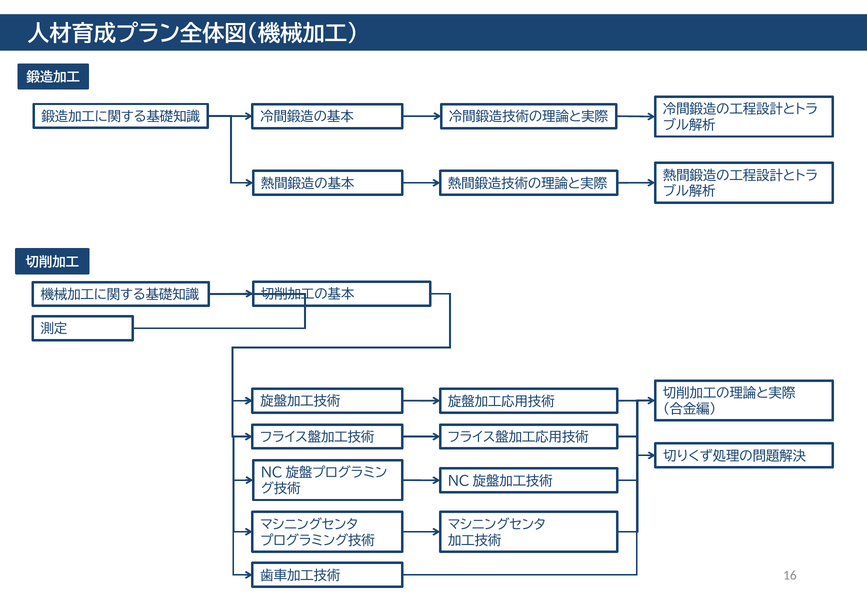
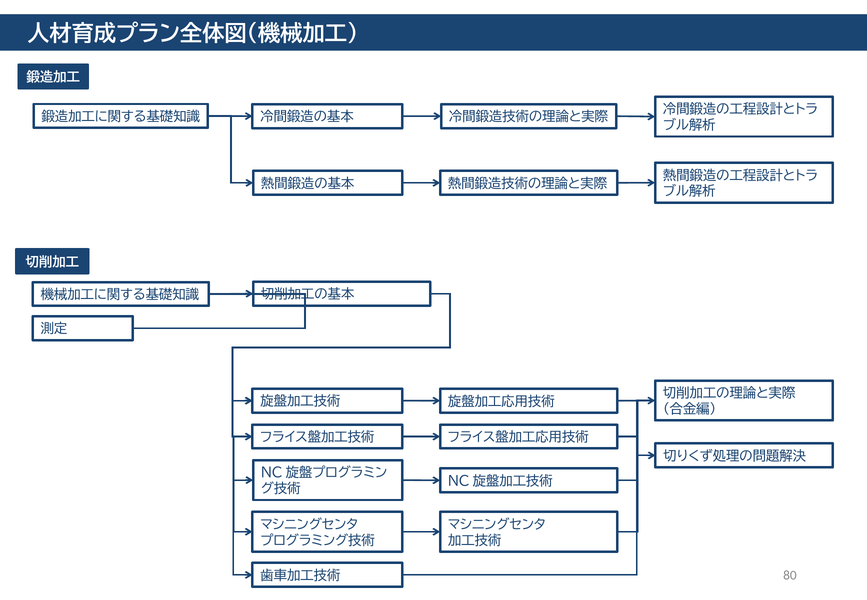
16: 16 -> 80
